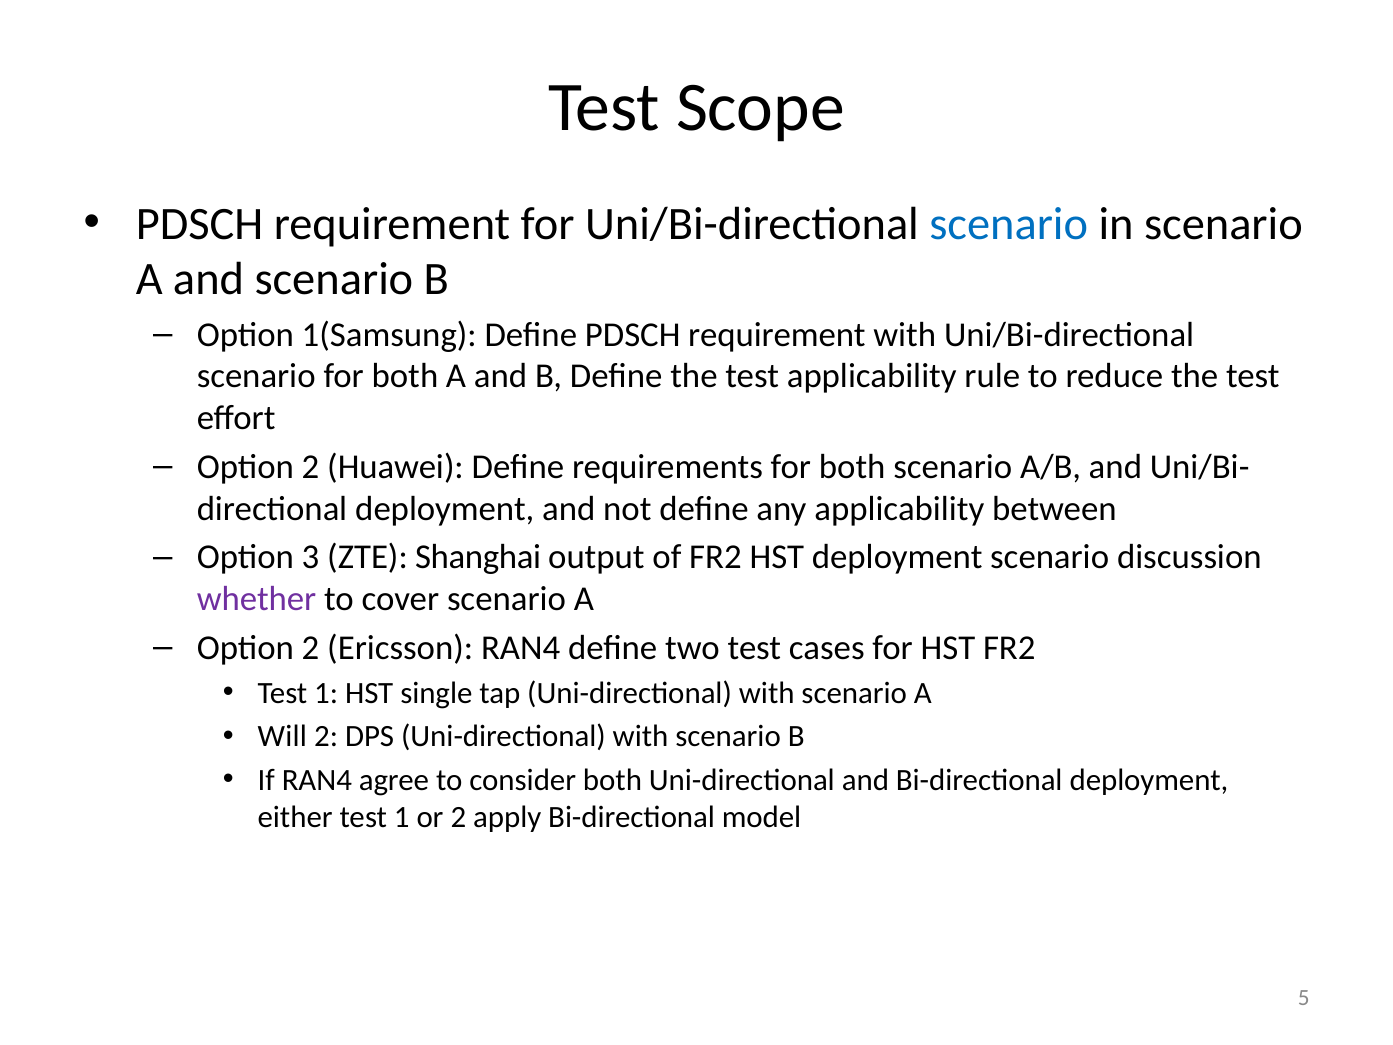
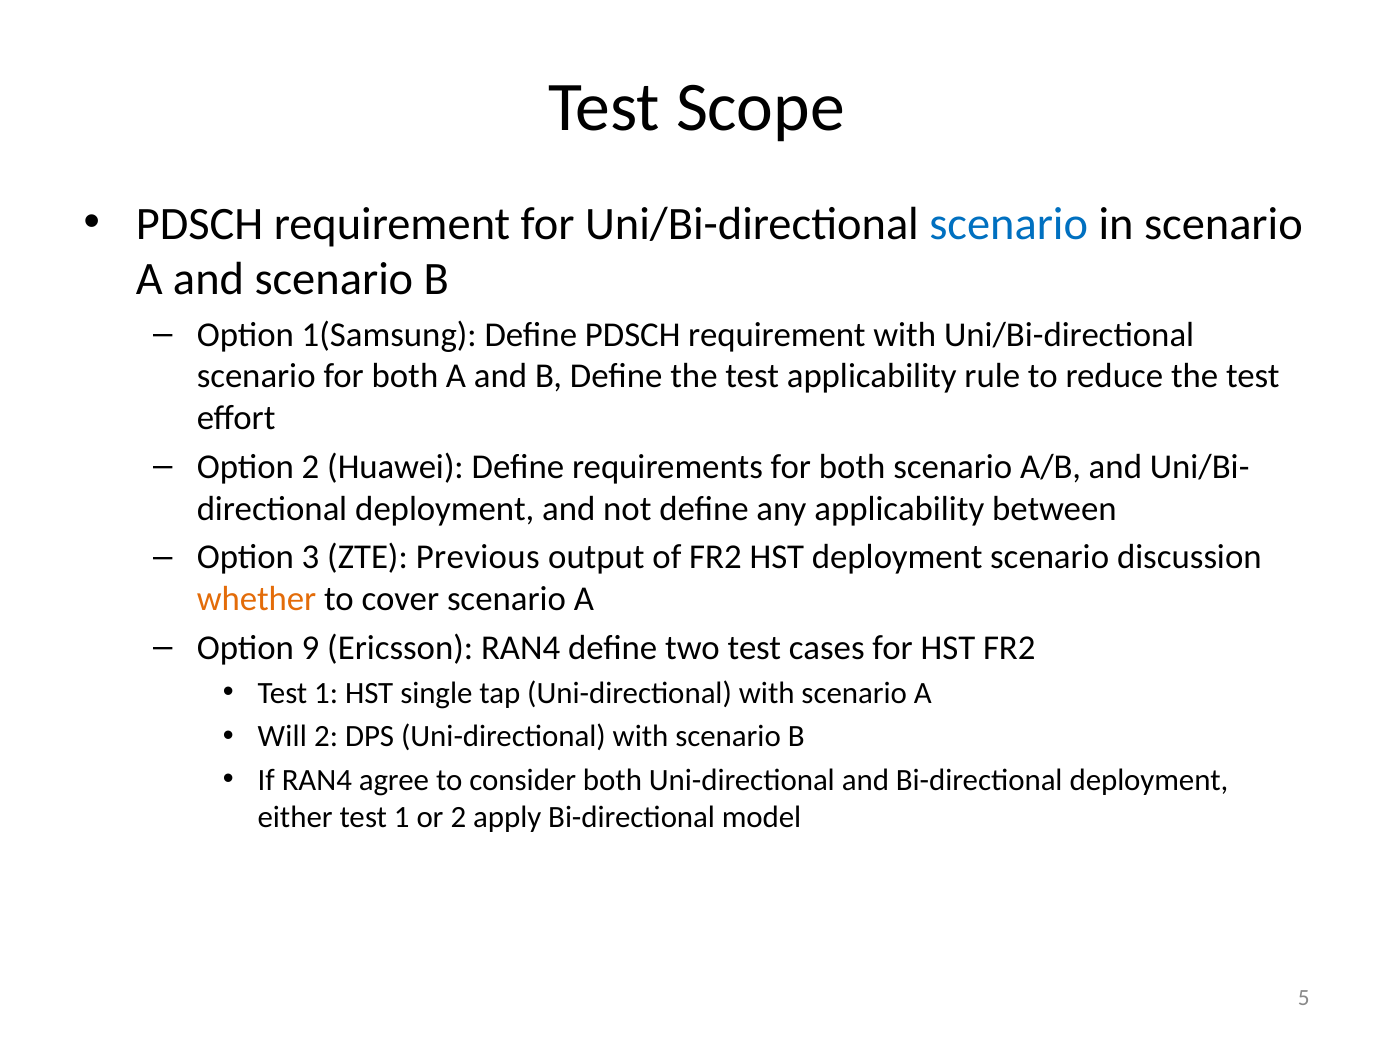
Shanghai: Shanghai -> Previous
whether colour: purple -> orange
2 at (310, 648): 2 -> 9
